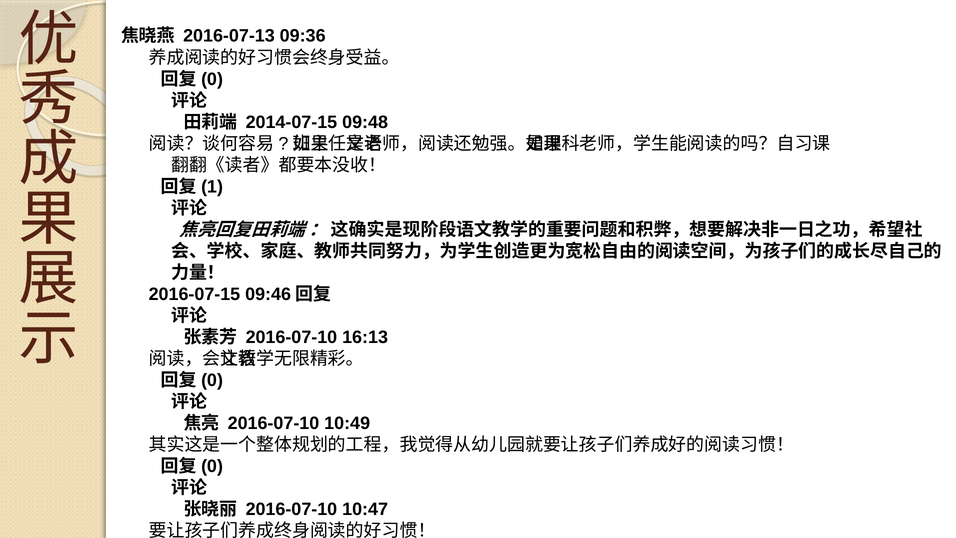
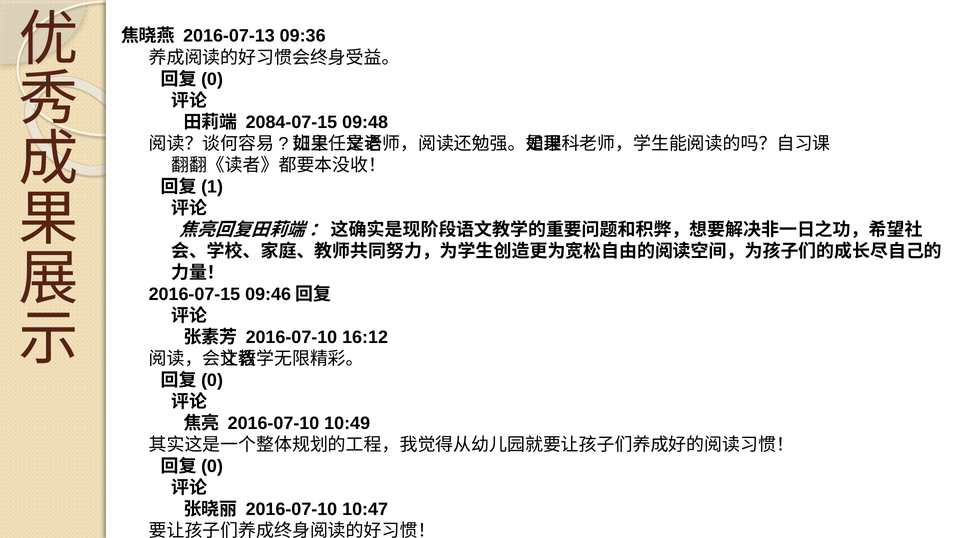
2014-07-15: 2014-07-15 -> 2084-07-15
16:13: 16:13 -> 16:12
